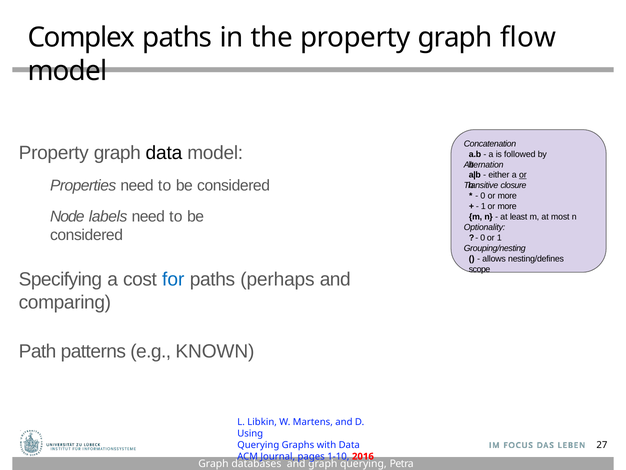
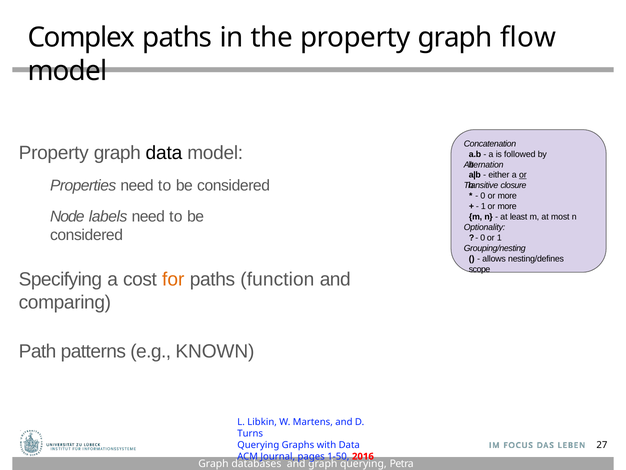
for colour: blue -> orange
perhaps: perhaps -> function
Using: Using -> Turns
1-10: 1-10 -> 1-50
